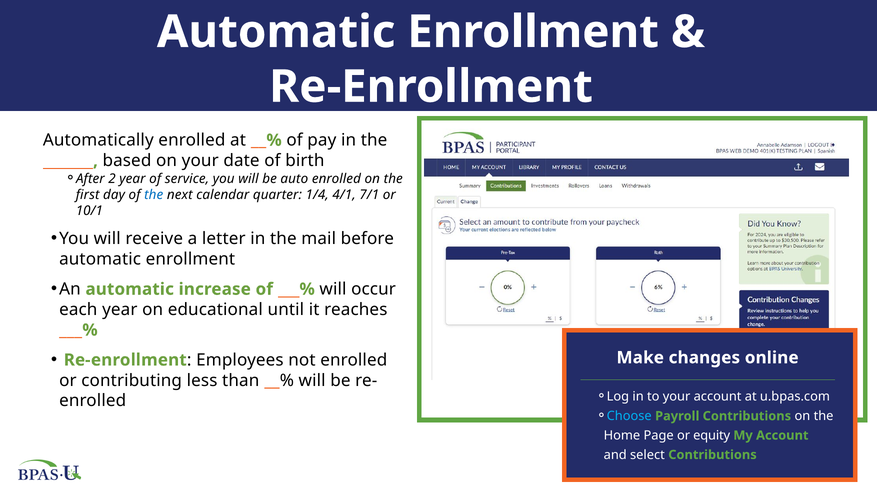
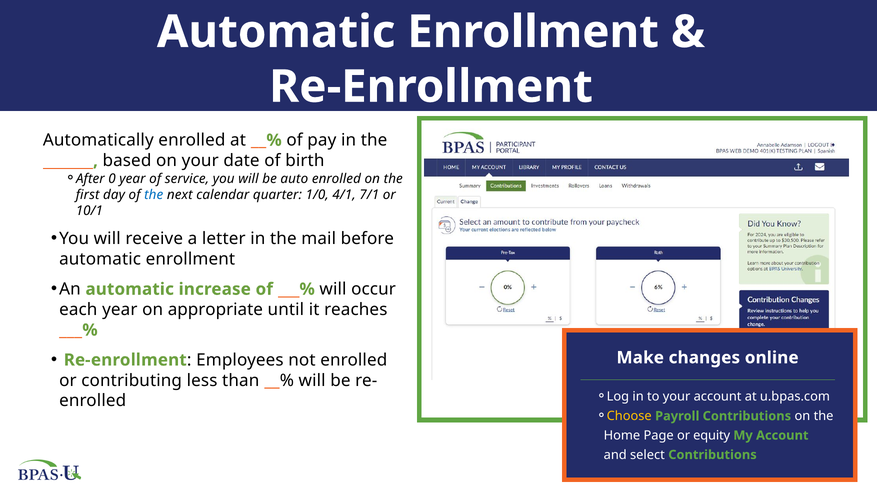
2: 2 -> 0
1/4: 1/4 -> 1/0
educational: educational -> appropriate
Choose colour: light blue -> yellow
